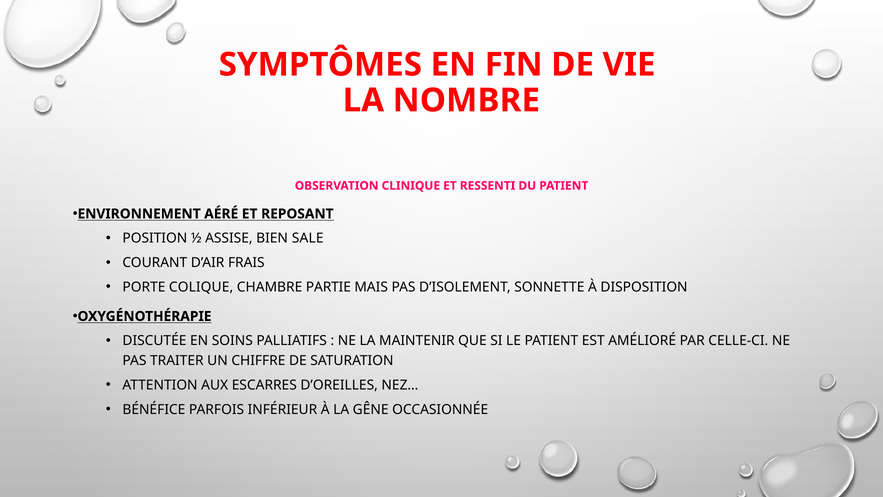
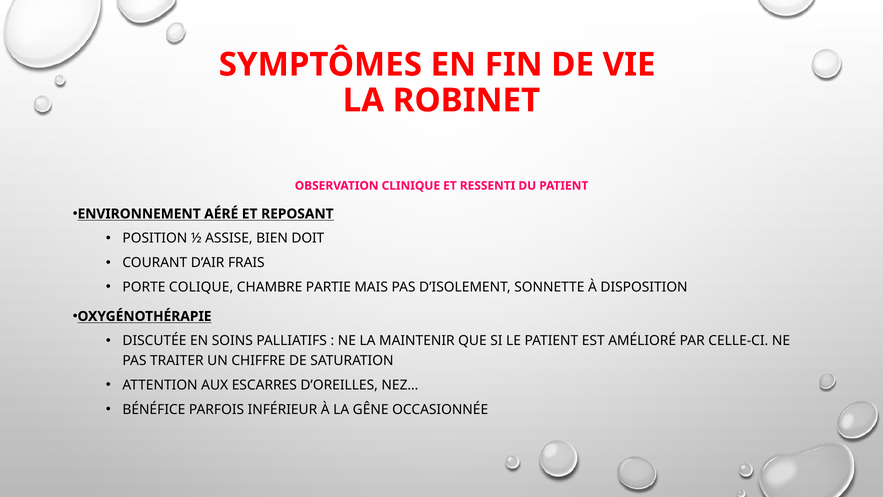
NOMBRE: NOMBRE -> ROBINET
SALE: SALE -> DOIT
